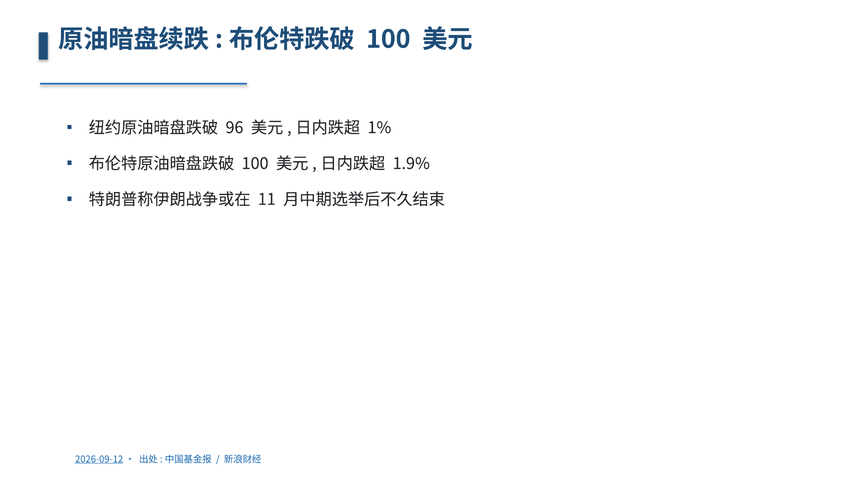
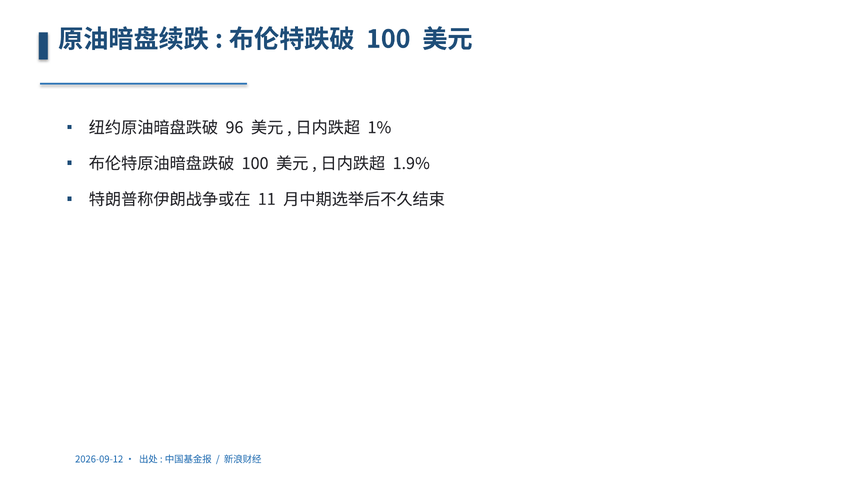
2026-09-12 underline: present -> none
